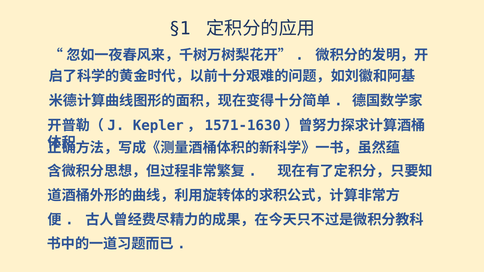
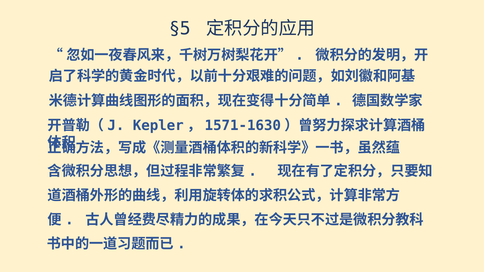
§1: §1 -> §5
